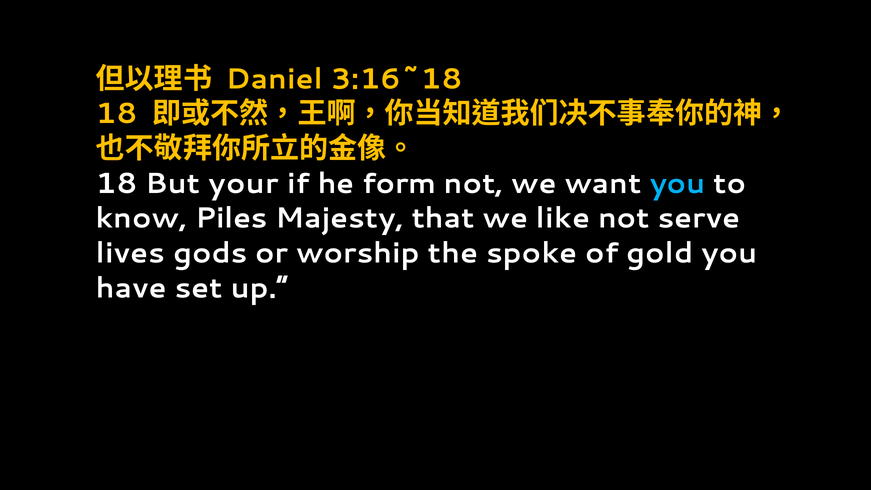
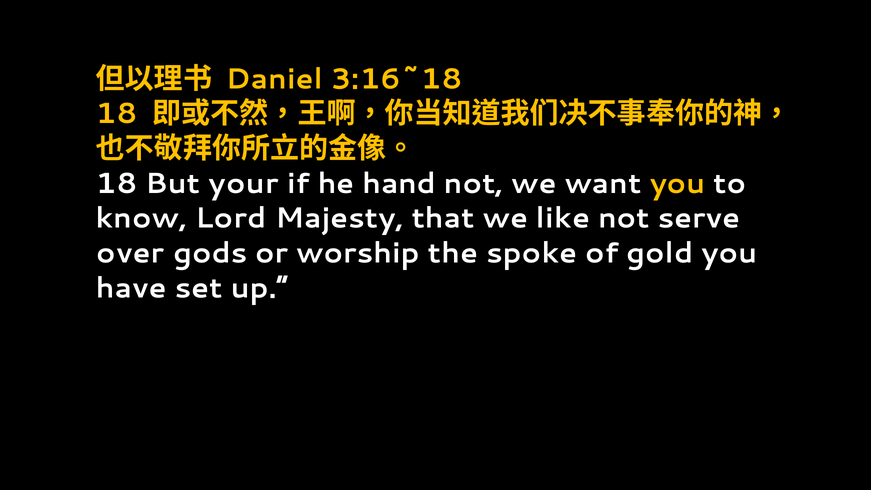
form: form -> hand
you at (677, 184) colour: light blue -> yellow
Piles: Piles -> Lord
lives: lives -> over
